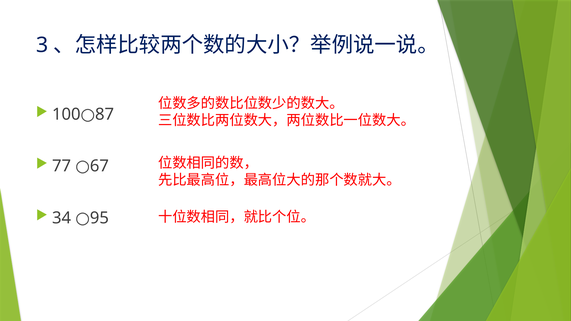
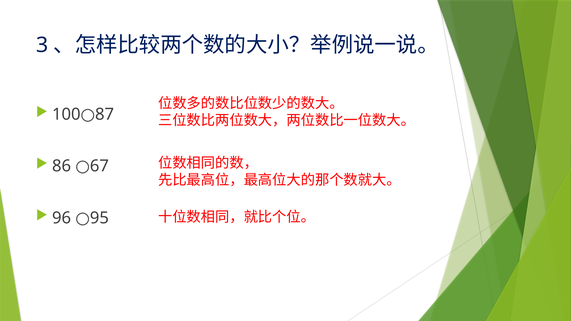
77: 77 -> 86
34: 34 -> 96
